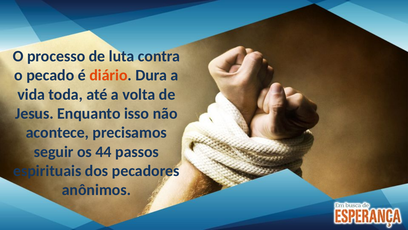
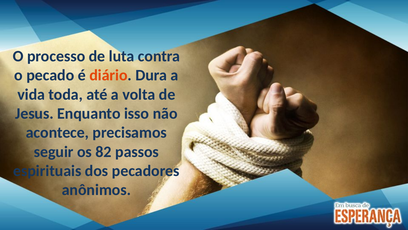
44: 44 -> 82
